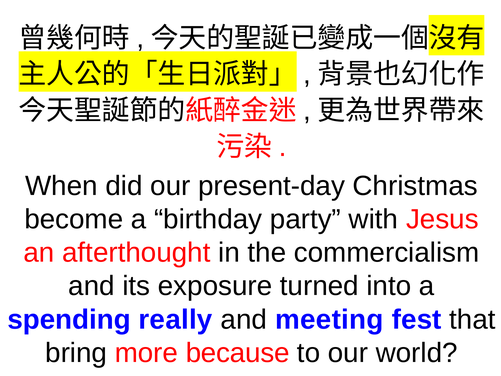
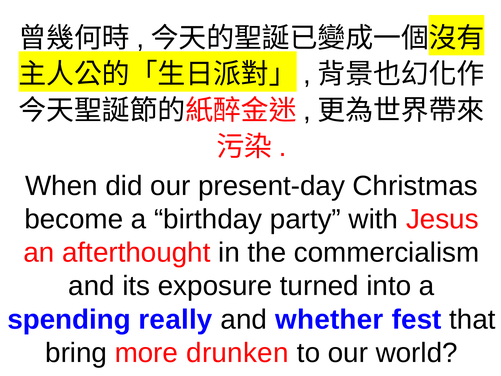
meeting: meeting -> whether
because: because -> drunken
